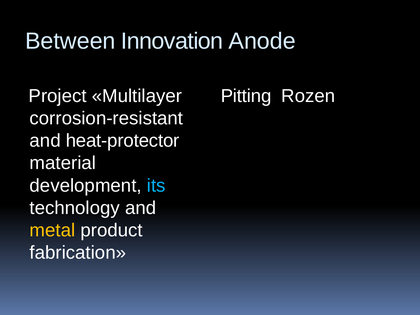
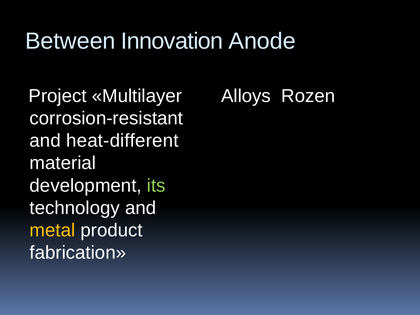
Pitting: Pitting -> Alloys
heat-protector: heat-protector -> heat-different
its colour: light blue -> light green
